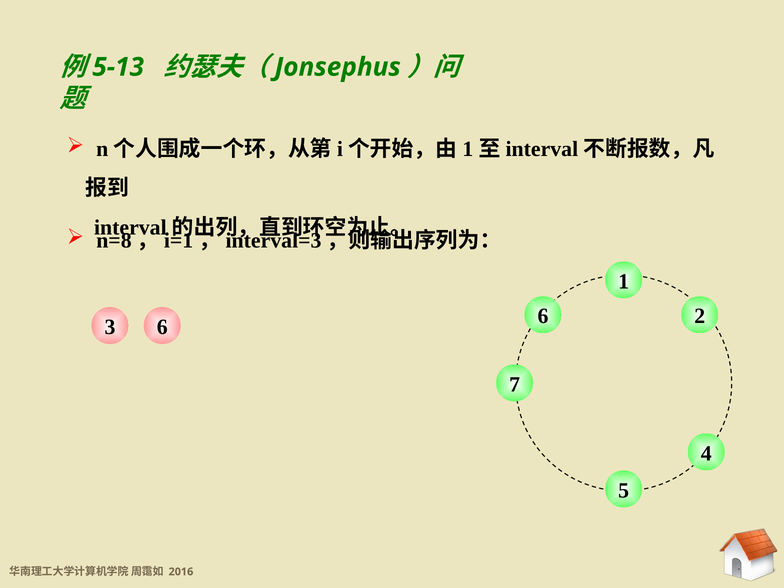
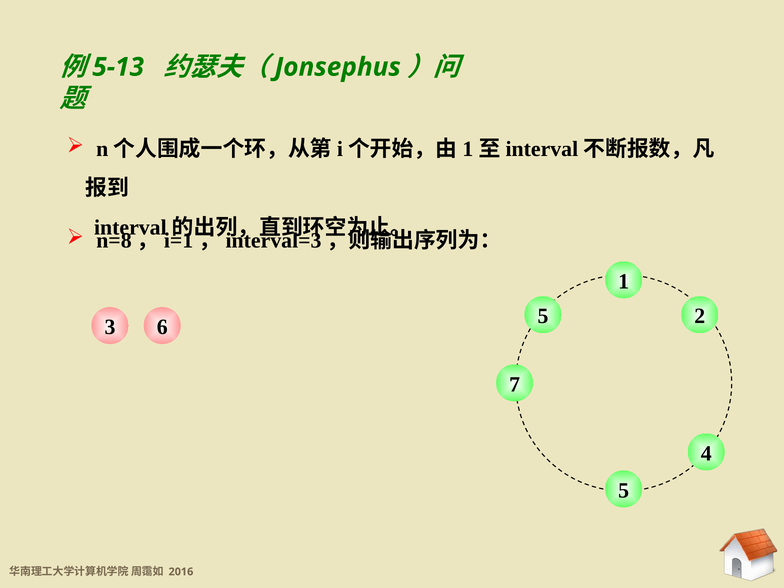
6 6: 6 -> 5
